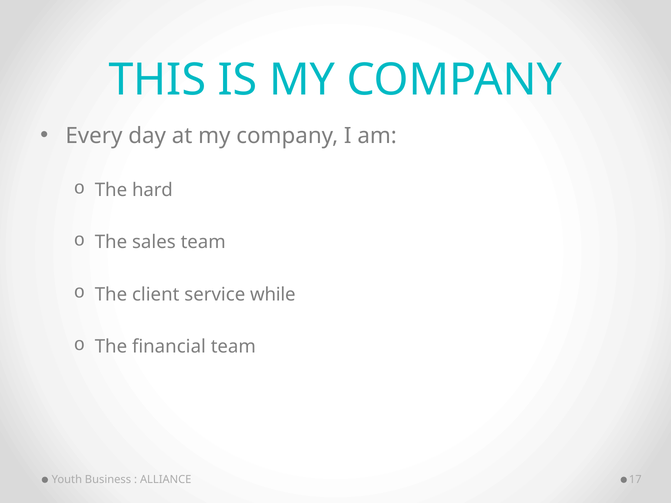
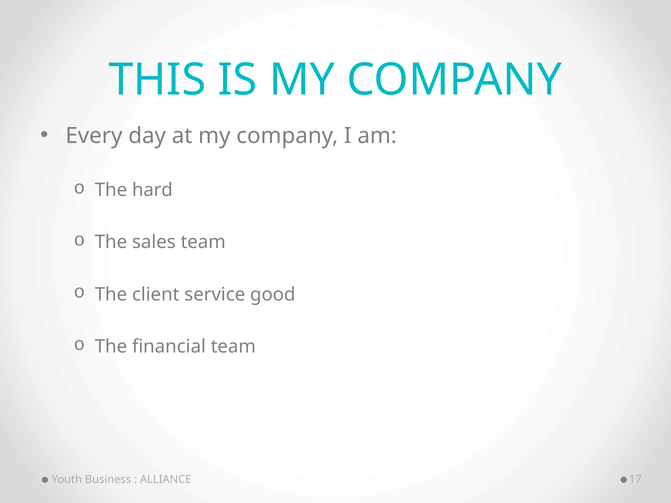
while: while -> good
